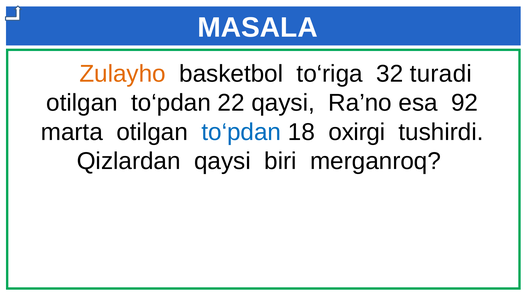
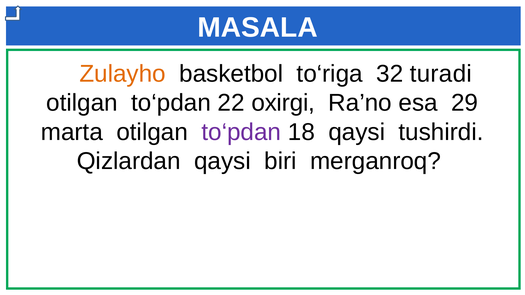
22 qaysi: qaysi -> oxirgi
92: 92 -> 29
to‘pdan at (241, 132) colour: blue -> purple
18 oxirgi: oxirgi -> qaysi
